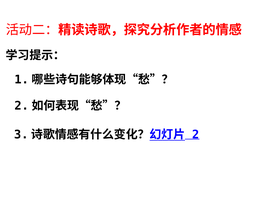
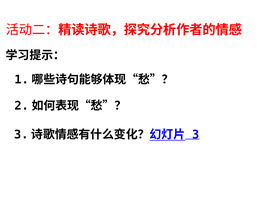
2: 2 -> 3
